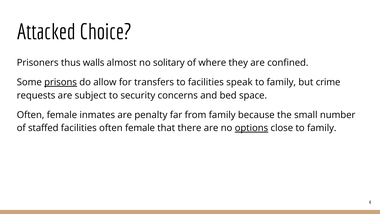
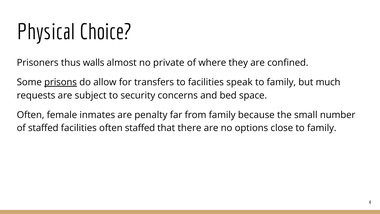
Attacked: Attacked -> Physical
solitary: solitary -> private
crime: crime -> much
facilities often female: female -> staffed
options underline: present -> none
